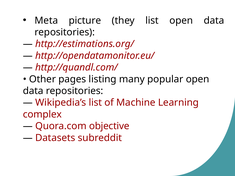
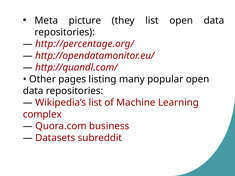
http://estimations.org/: http://estimations.org/ -> http://percentage.org/
objective: objective -> business
